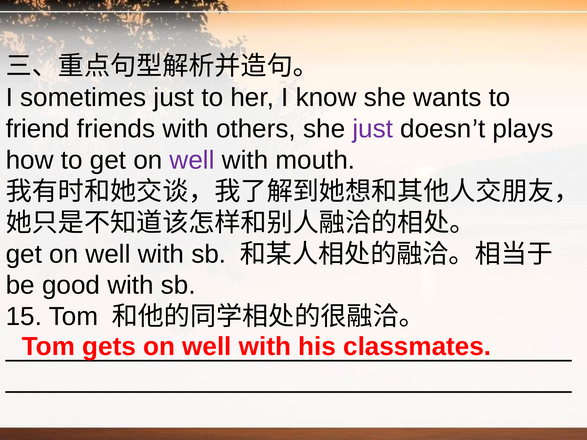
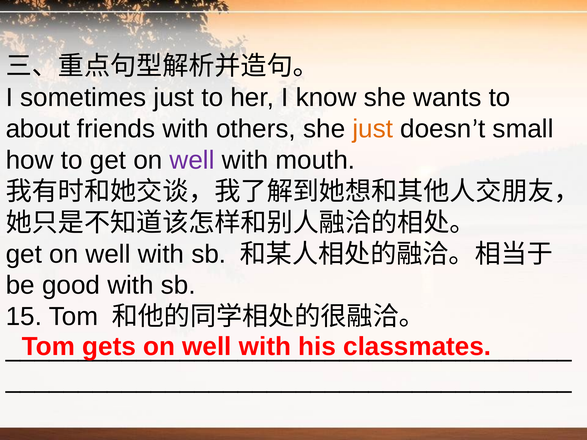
friend: friend -> about
just at (373, 129) colour: purple -> orange
plays: plays -> small
